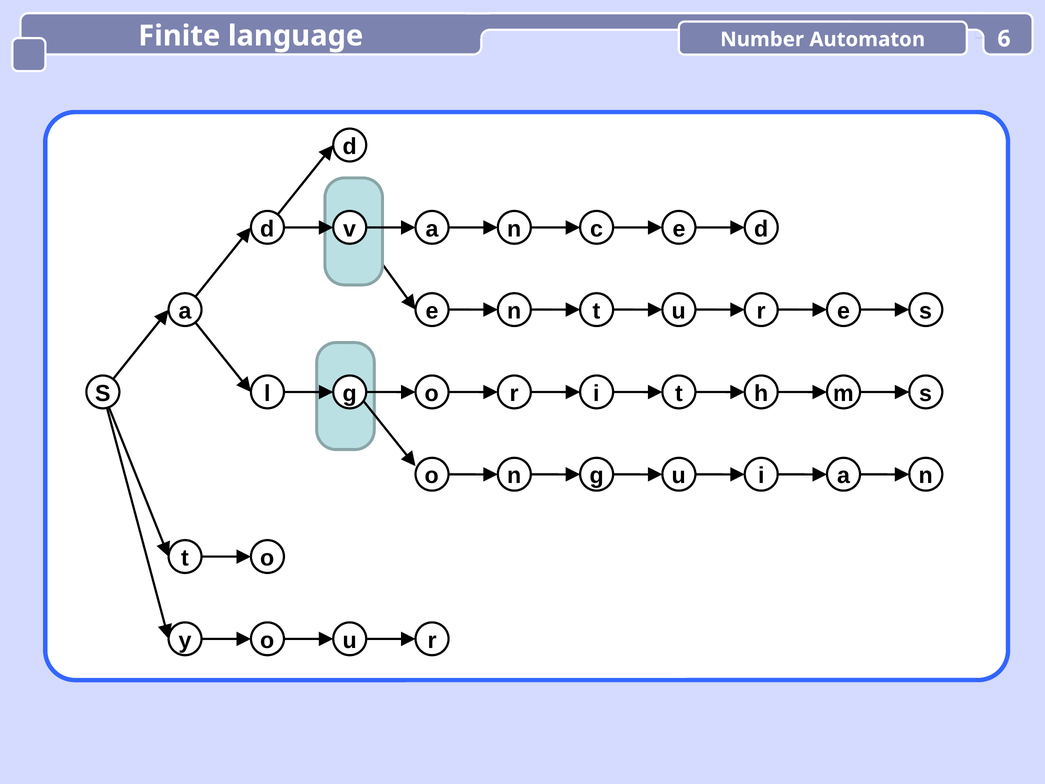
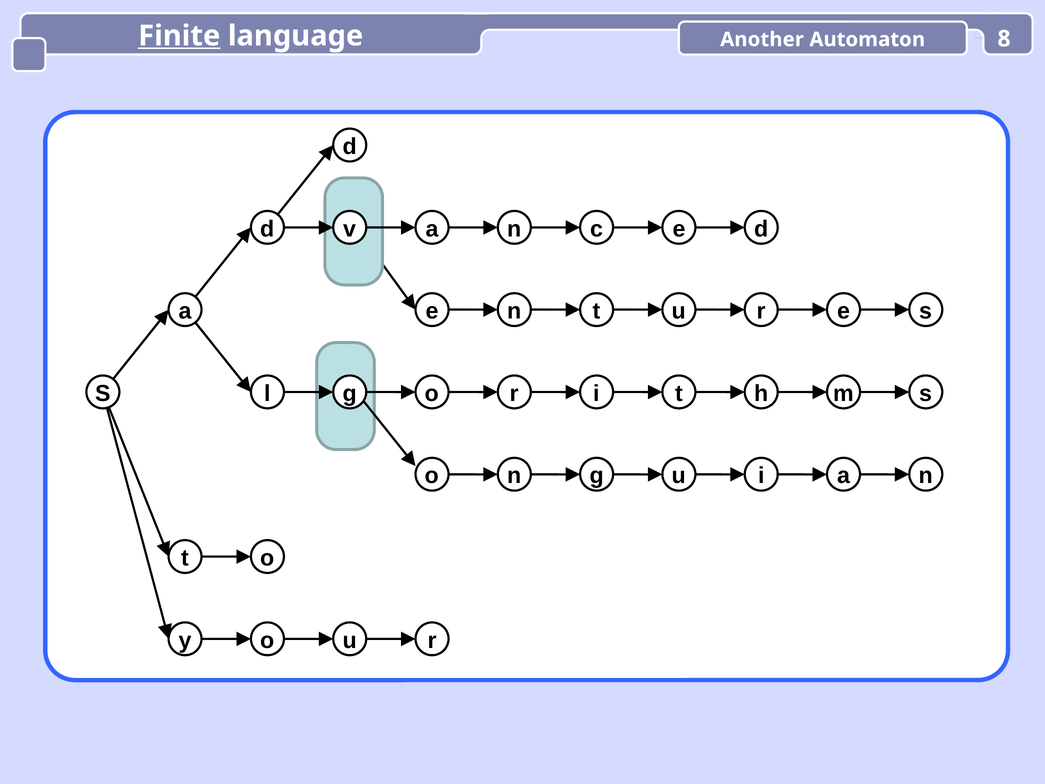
Finite underline: none -> present
Number: Number -> Another
6: 6 -> 8
